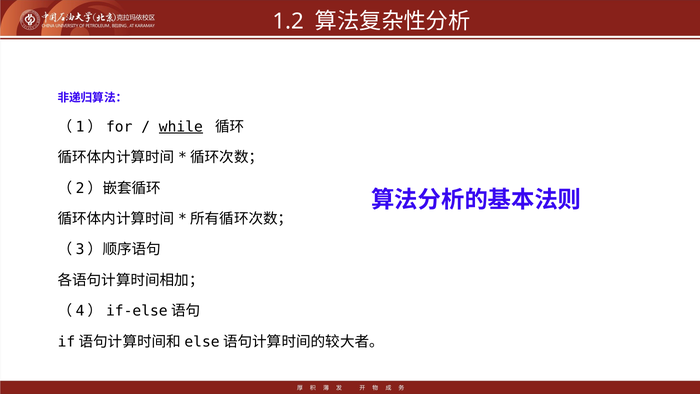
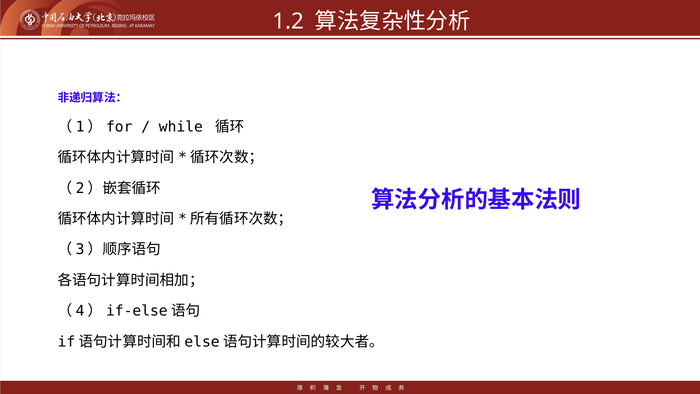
while underline: present -> none
